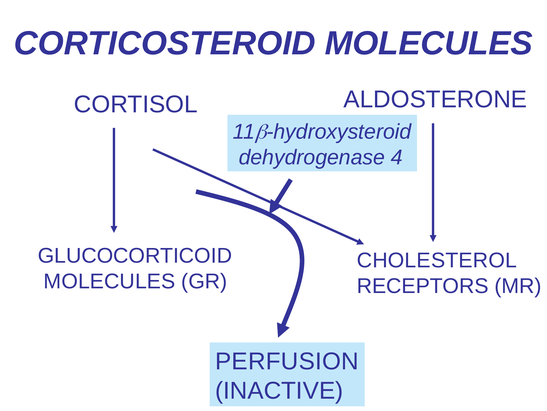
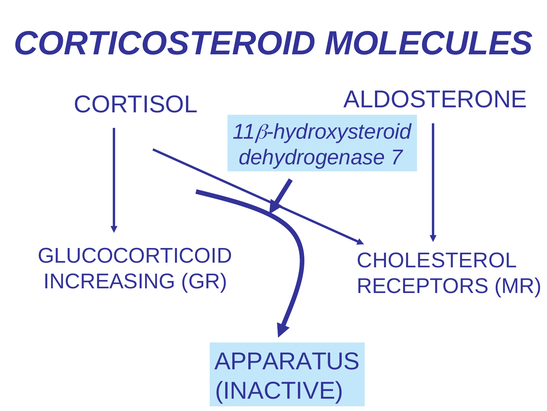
4: 4 -> 7
MOLECULES at (109, 281): MOLECULES -> INCREASING
PERFUSION: PERFUSION -> APPARATUS
